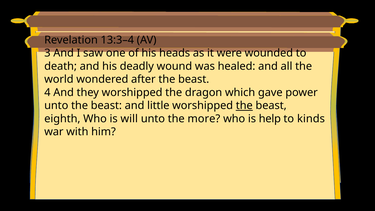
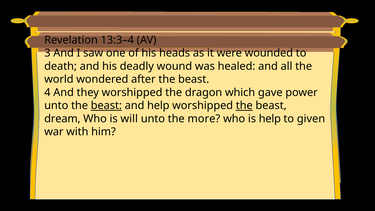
beast at (106, 106) underline: none -> present
and little: little -> help
eighth: eighth -> dream
kinds: kinds -> given
